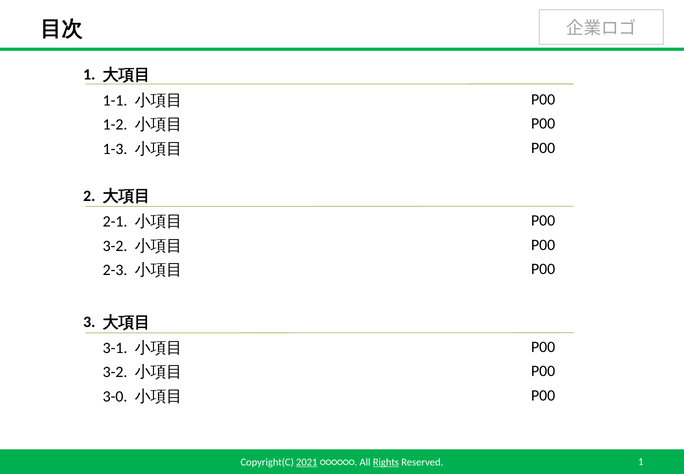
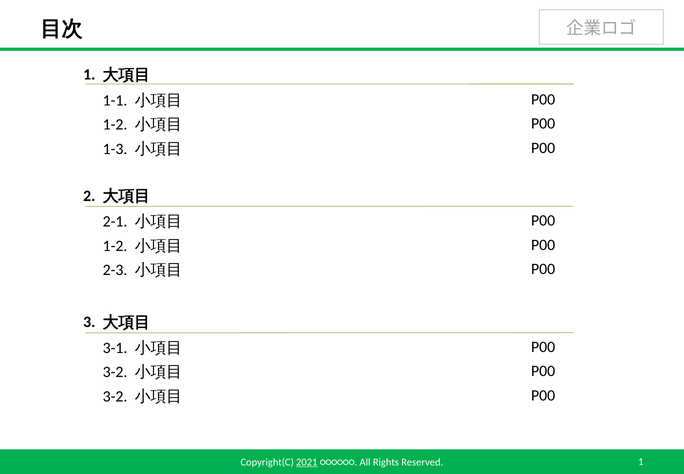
3-2 at (115, 246): 3-2 -> 1-2
3-0 at (115, 396): 3-0 -> 3-2
Rights underline: present -> none
